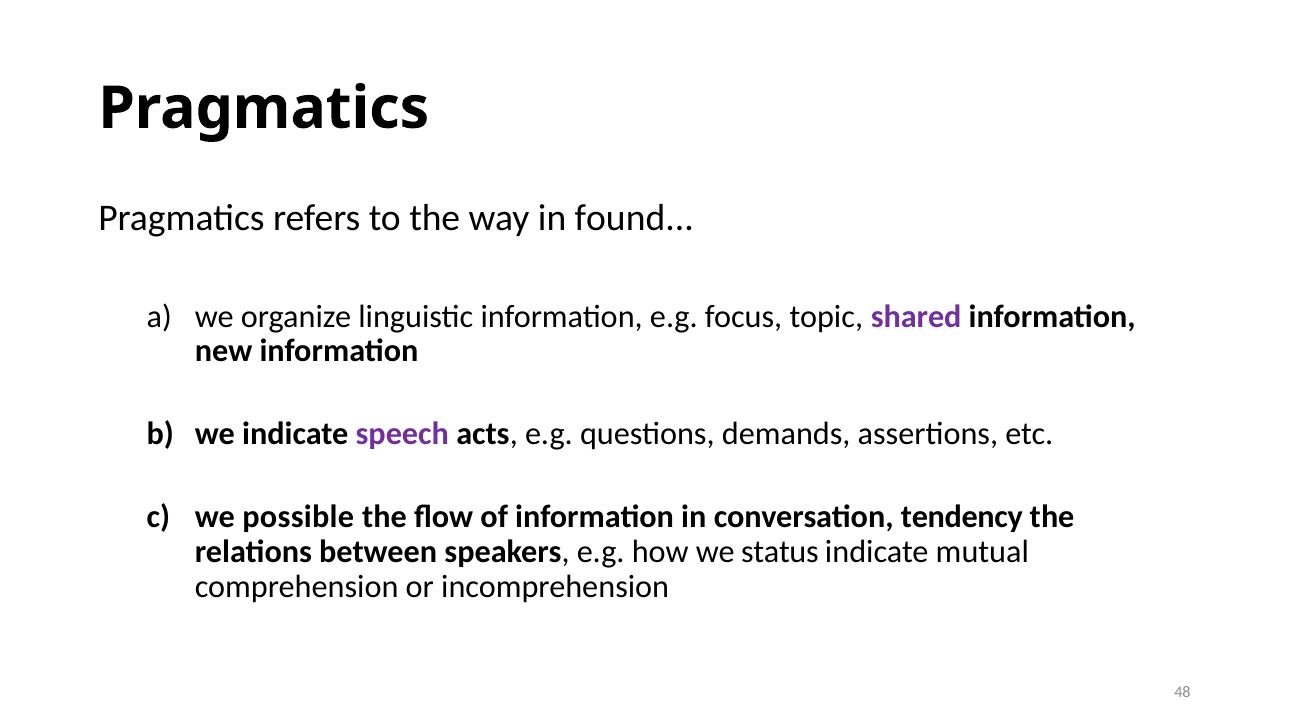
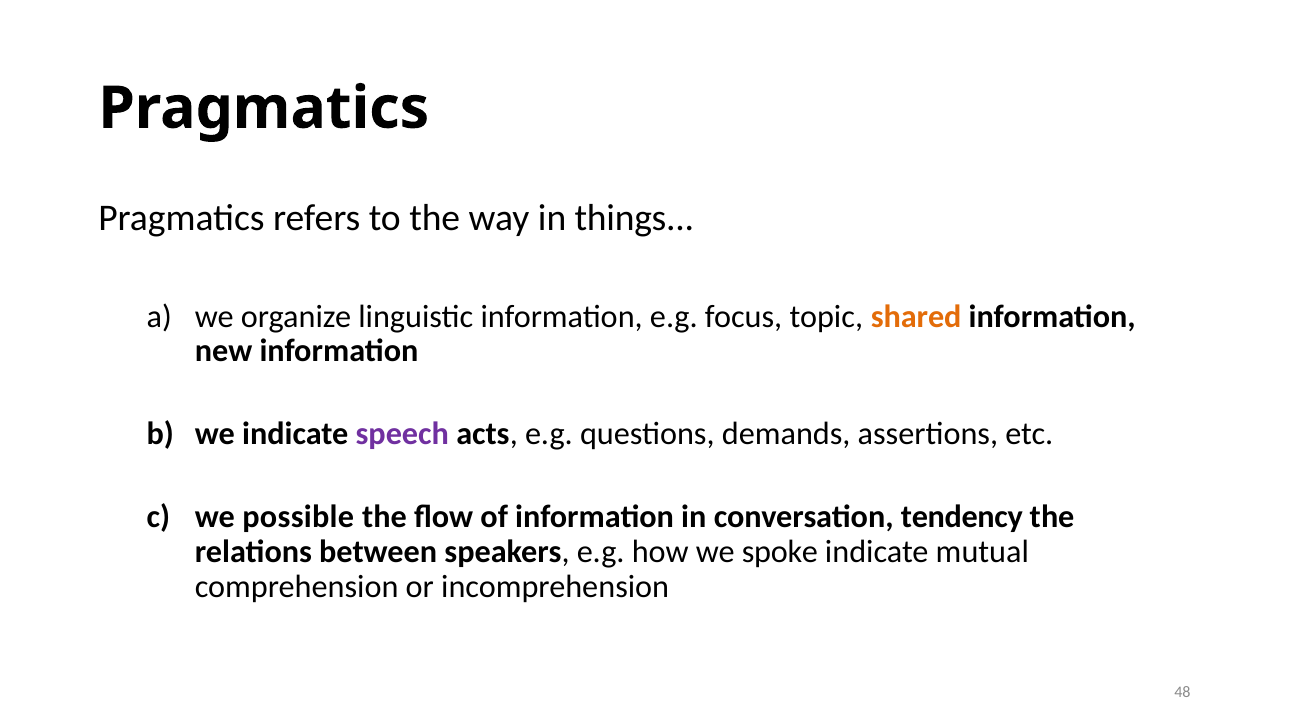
found: found -> things
shared colour: purple -> orange
status: status -> spoke
